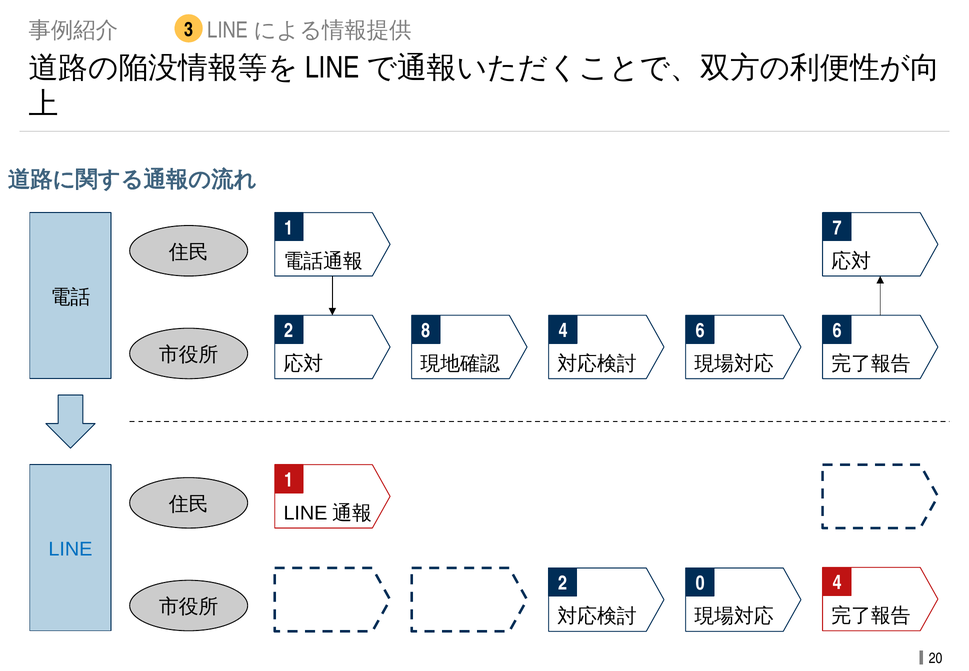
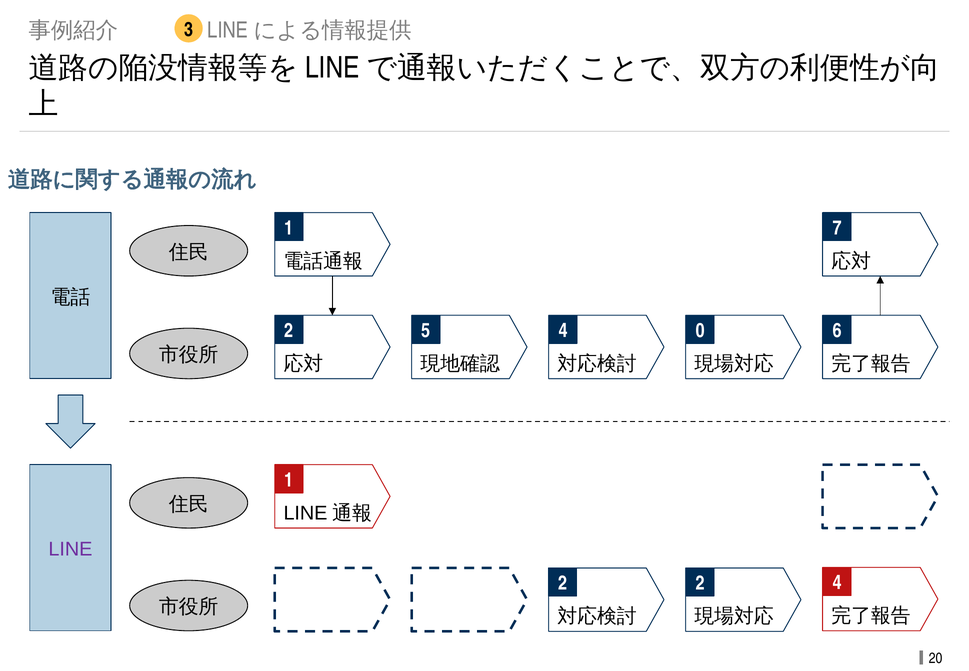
8: 8 -> 5
4 6: 6 -> 0
LINE colour: blue -> purple
2 0: 0 -> 2
